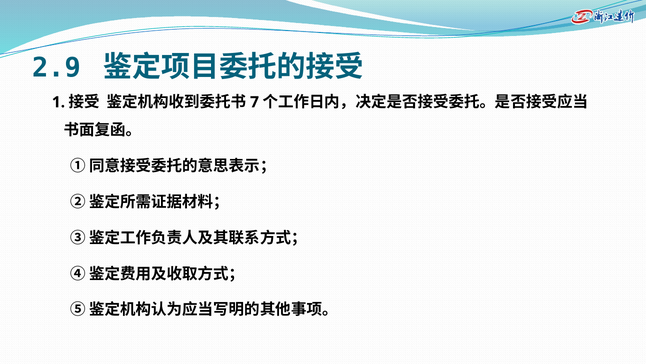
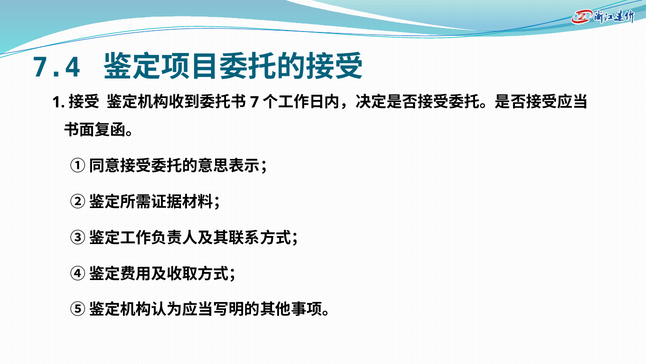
2.9: 2.9 -> 7.4
